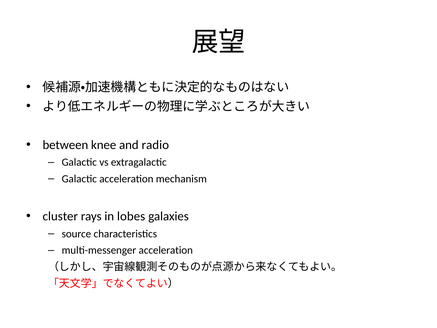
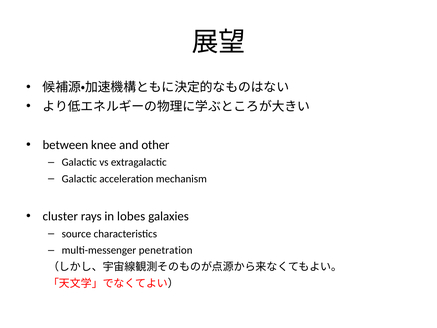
radio: radio -> other
multi-messenger acceleration: acceleration -> penetration
